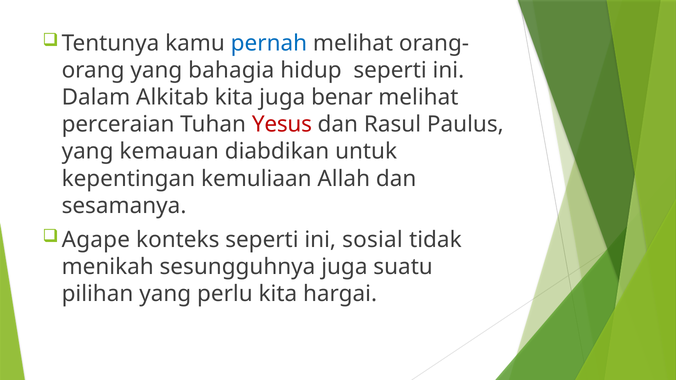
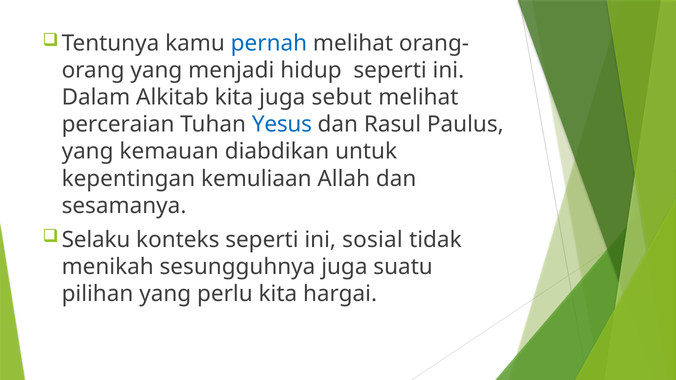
bahagia: bahagia -> menjadi
benar: benar -> sebut
Yesus colour: red -> blue
Agape: Agape -> Selaku
